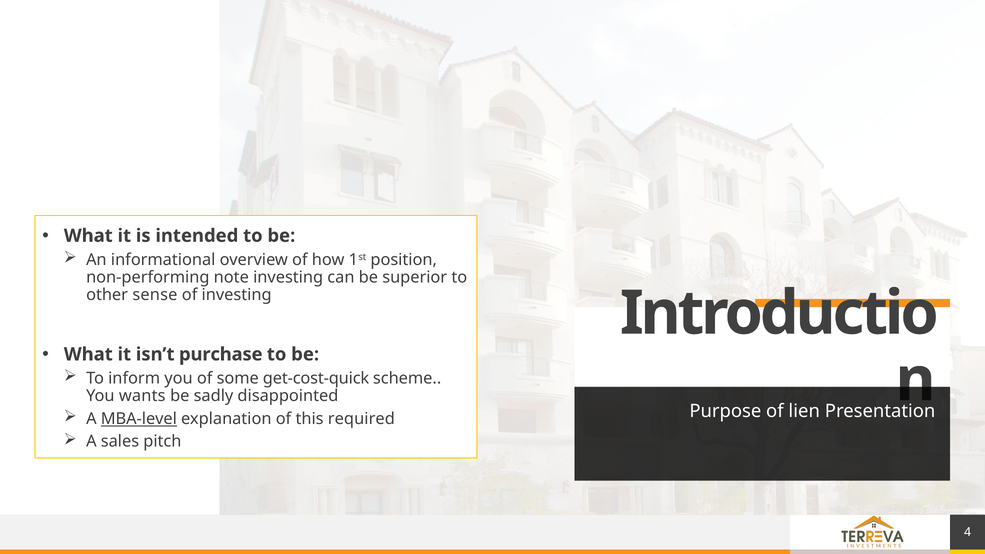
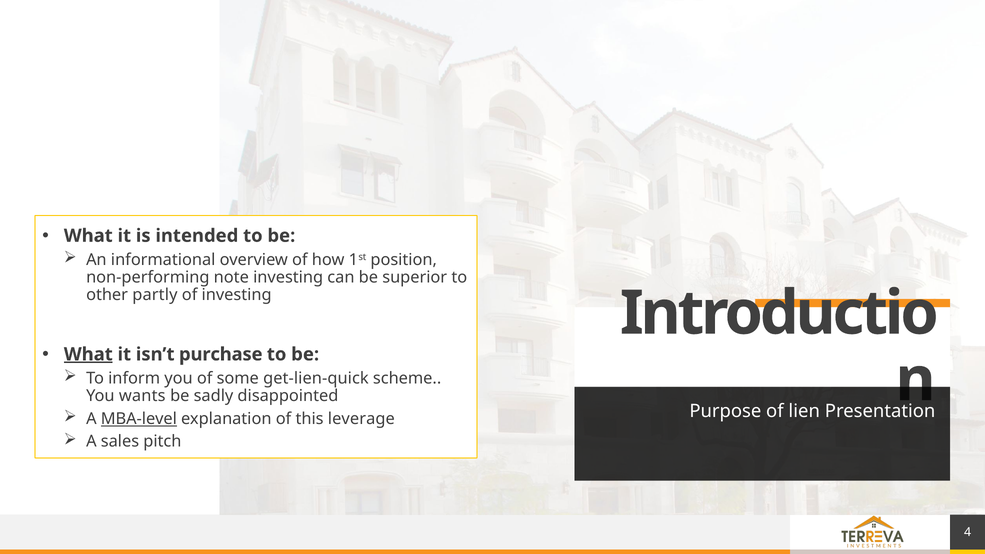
sense: sense -> partly
What at (88, 354) underline: none -> present
get-cost-quick: get-cost-quick -> get-lien-quick
required: required -> leverage
